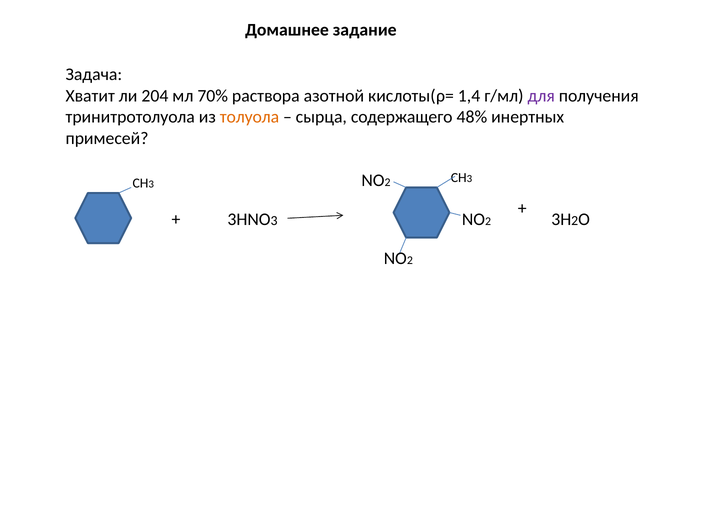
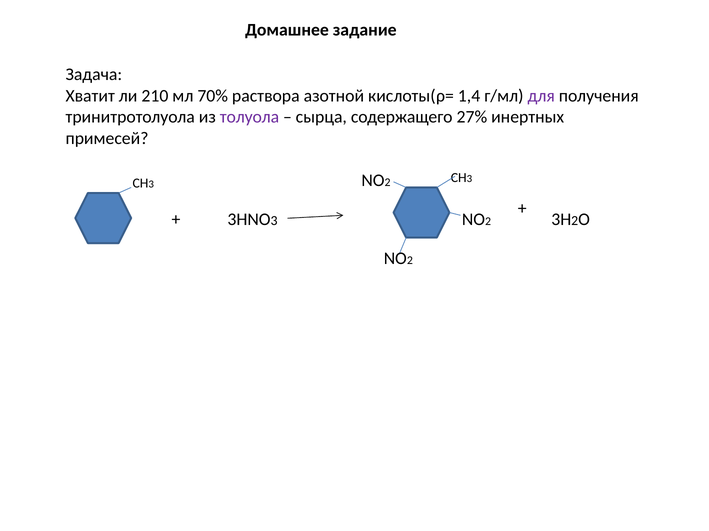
204: 204 -> 210
толуола colour: orange -> purple
48%: 48% -> 27%
